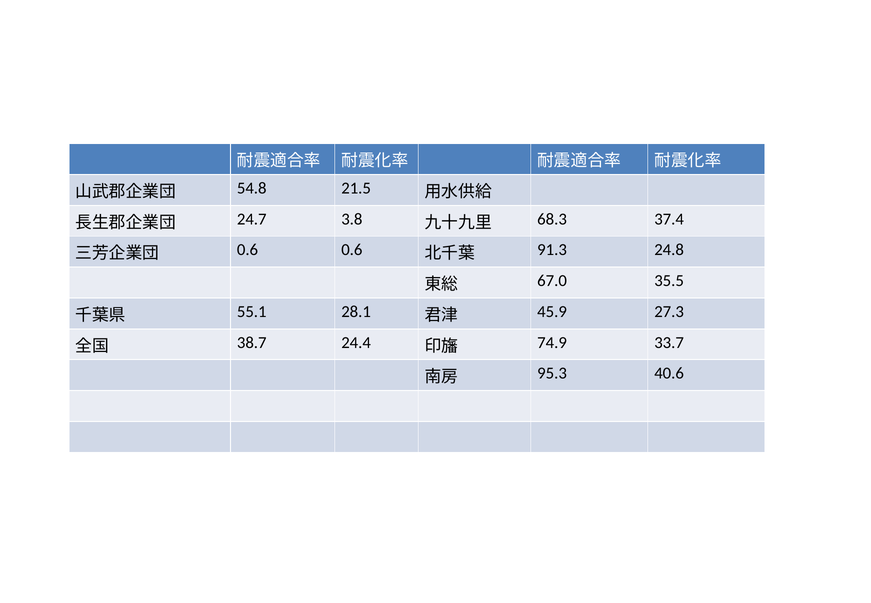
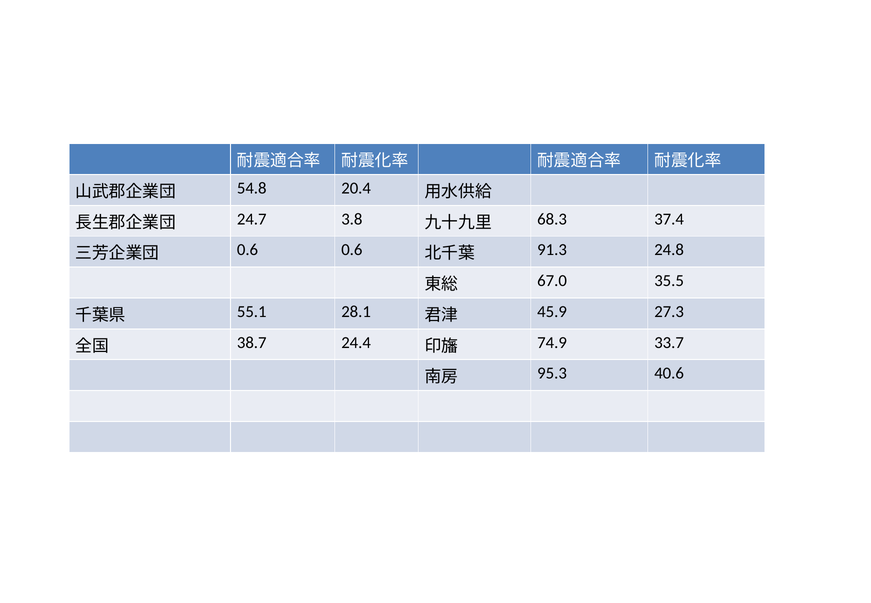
21.5: 21.5 -> 20.4
